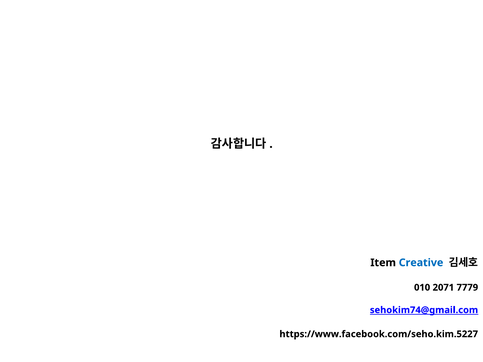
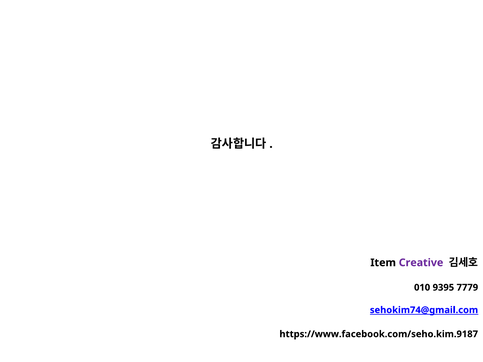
Creative colour: blue -> purple
2071: 2071 -> 9395
https://www.facebook.com/seho.kim.5227: https://www.facebook.com/seho.kim.5227 -> https://www.facebook.com/seho.kim.9187
